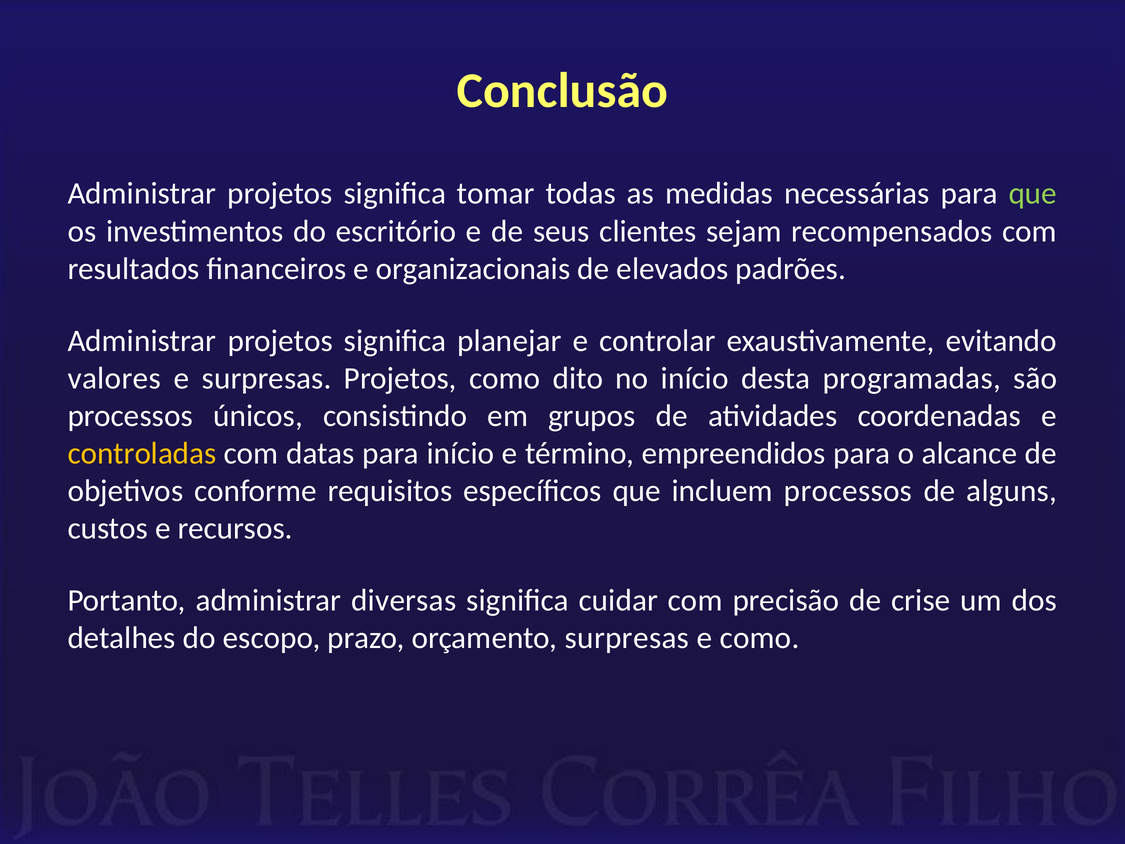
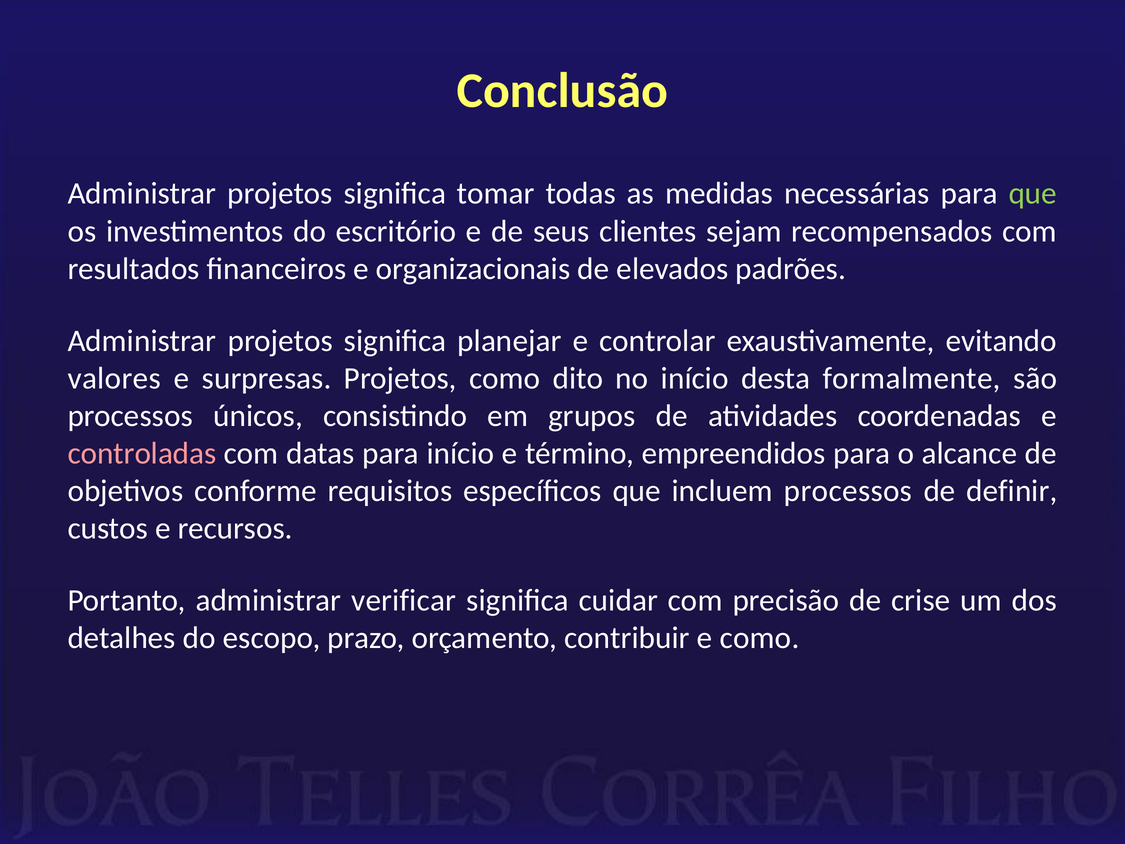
programadas: programadas -> formalmente
controladas colour: yellow -> pink
alguns: alguns -> definir
diversas: diversas -> verificar
orçamento surpresas: surpresas -> contribuir
